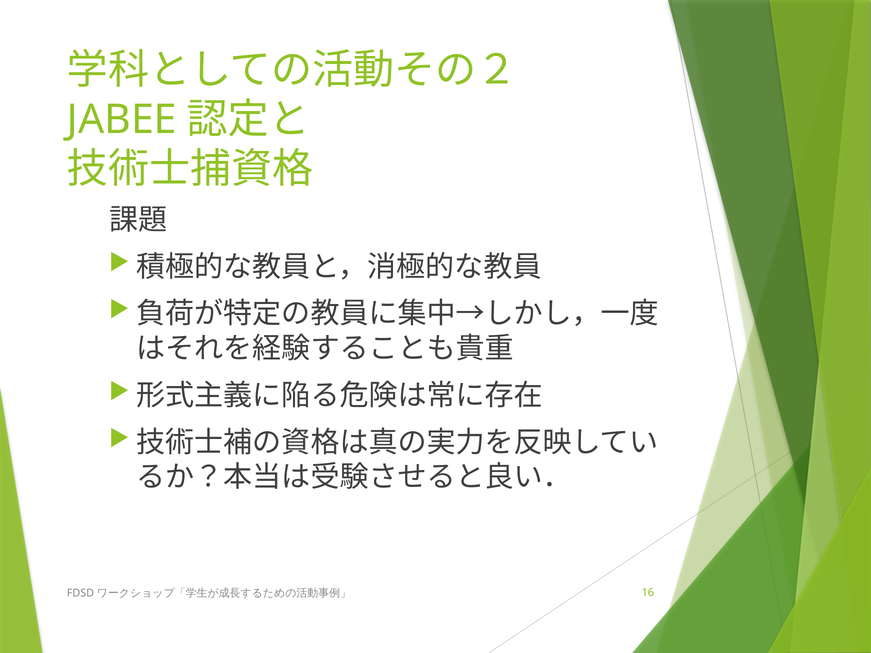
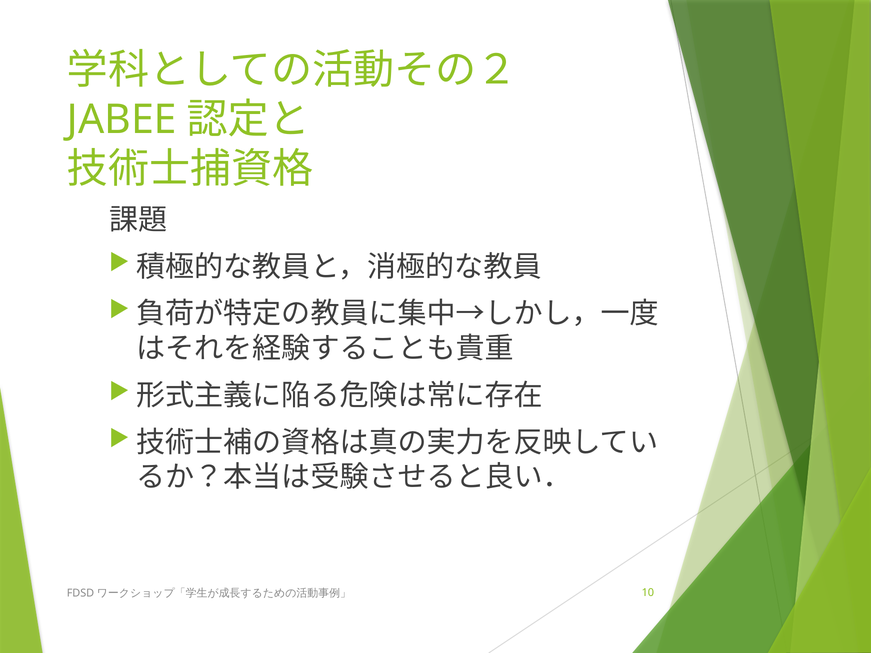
16: 16 -> 10
